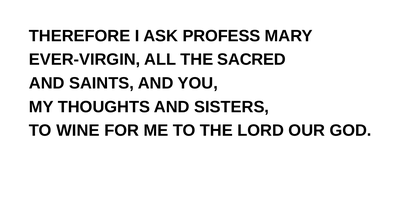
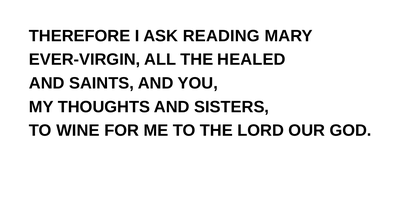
PROFESS: PROFESS -> READING
SACRED: SACRED -> HEALED
